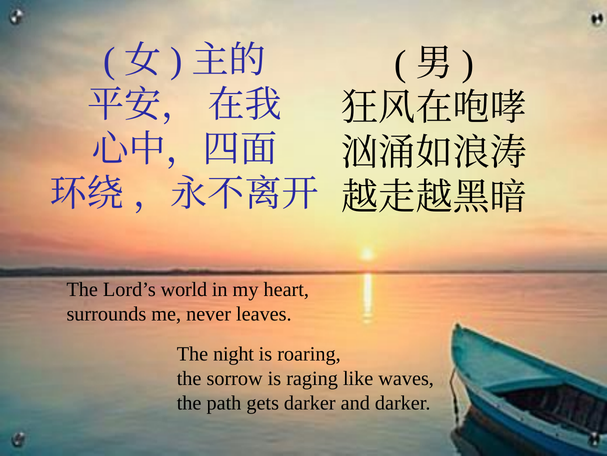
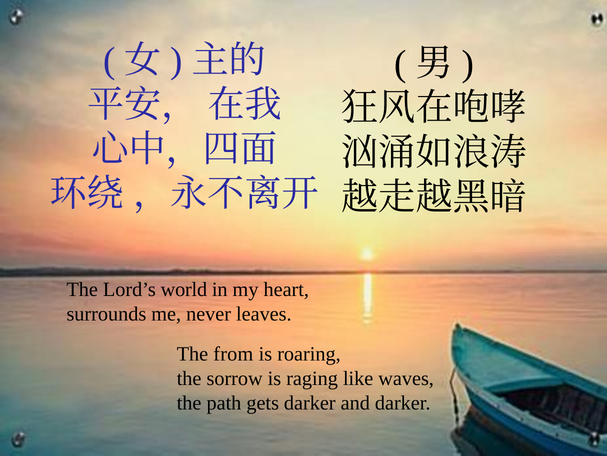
night: night -> from
